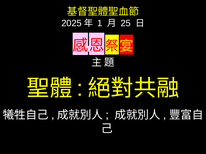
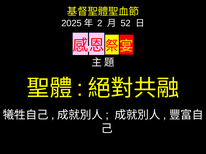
1: 1 -> 2
25: 25 -> 52
